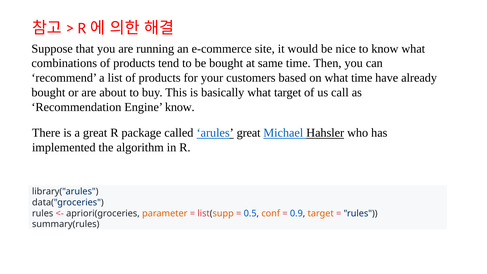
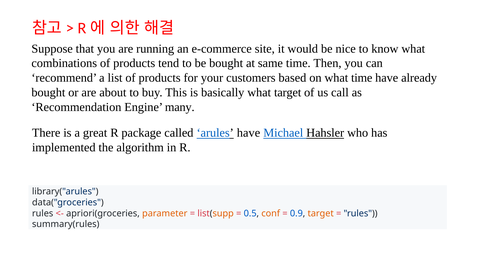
Engine know: know -> many
arules great: great -> have
